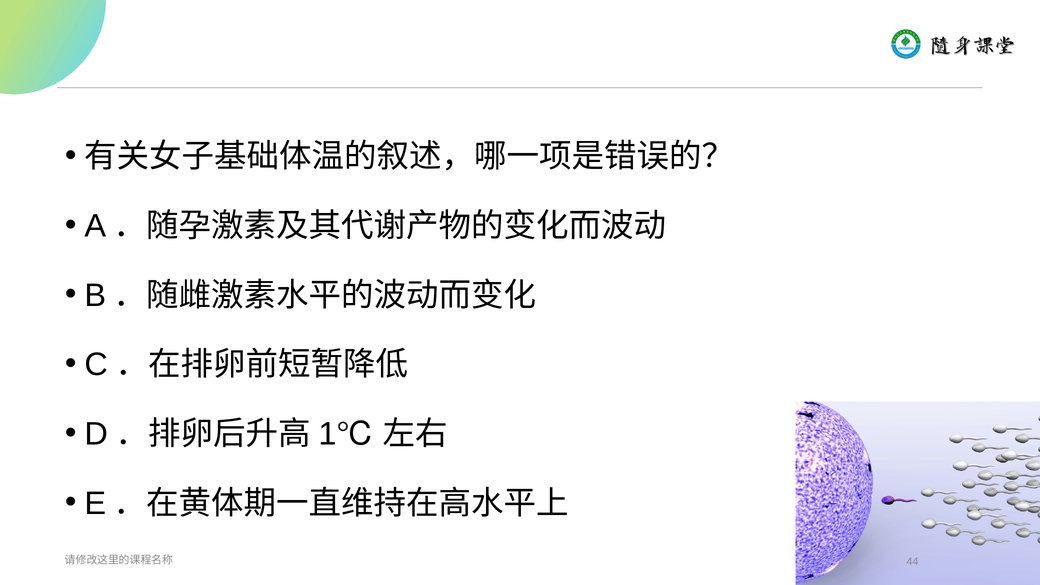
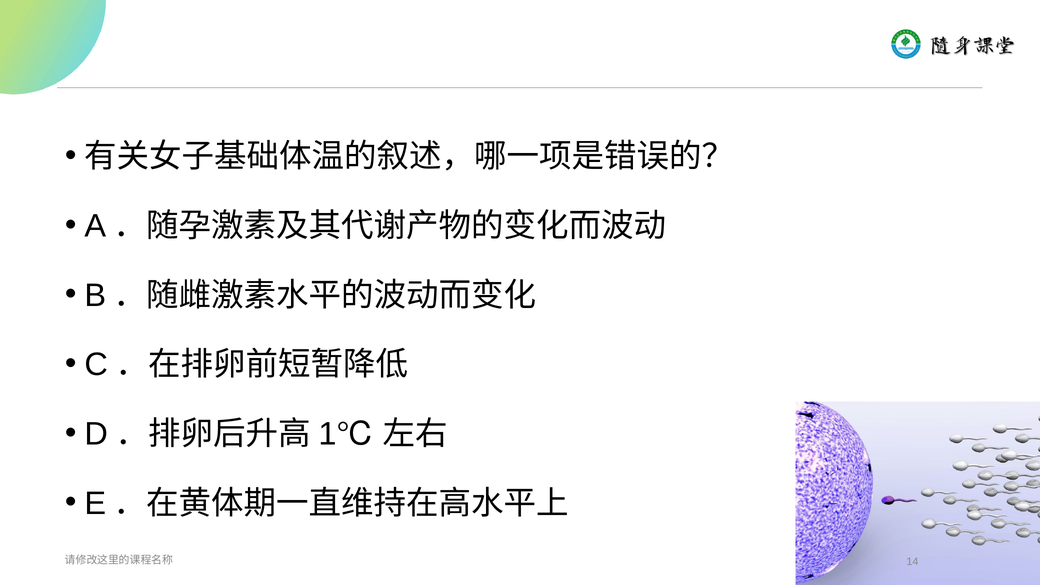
44: 44 -> 14
